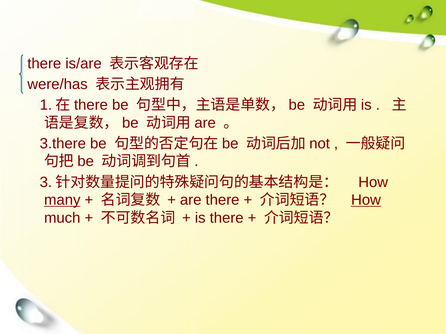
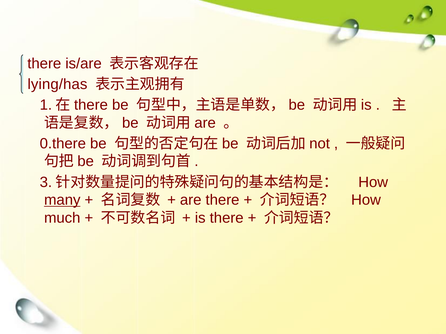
were/has: were/has -> lying/has
3.there: 3.there -> 0.there
How at (366, 200) underline: present -> none
